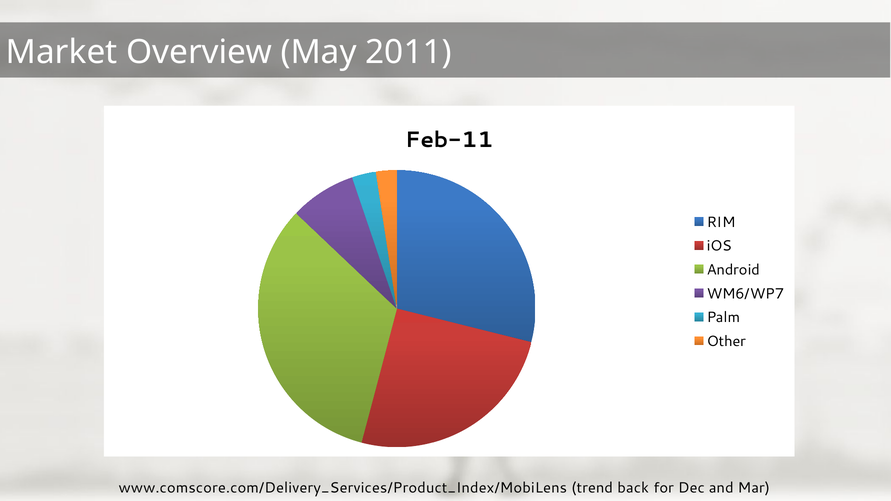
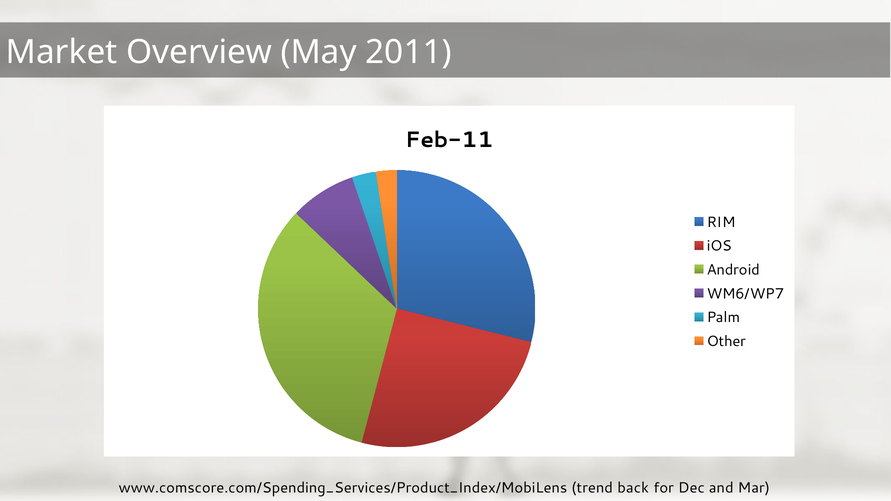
www.comscore.com/Delivery_Services/Product_Index/MobiLens: www.comscore.com/Delivery_Services/Product_Index/MobiLens -> www.comscore.com/Spending_Services/Product_Index/MobiLens
